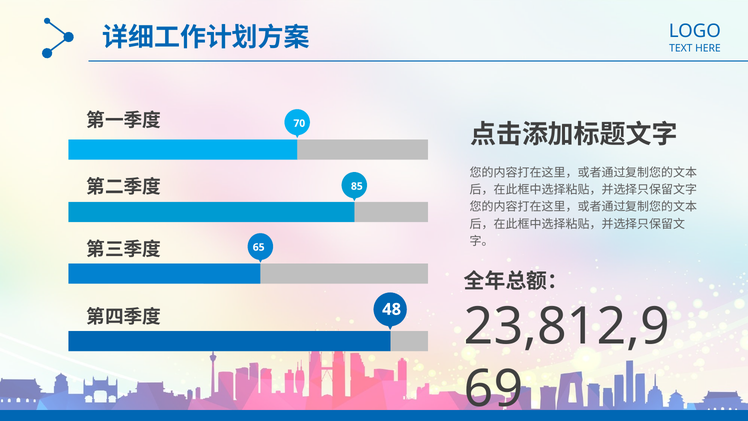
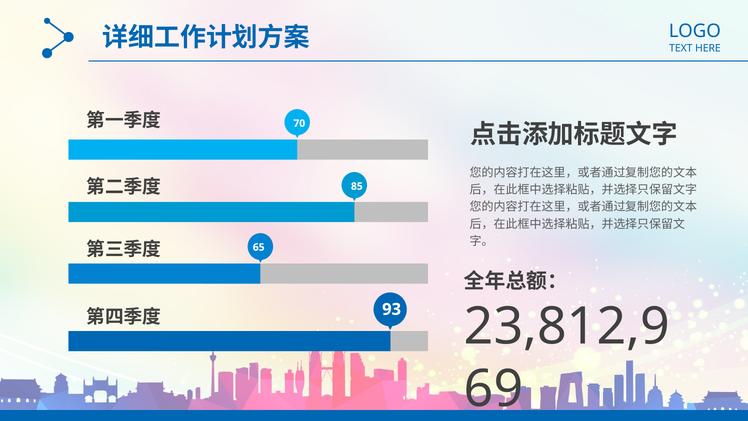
48: 48 -> 93
